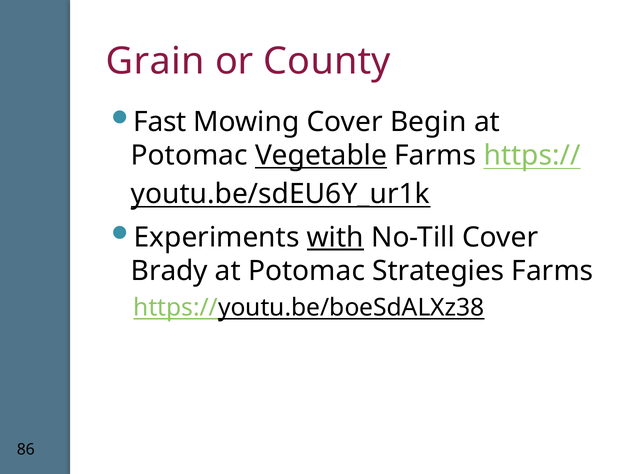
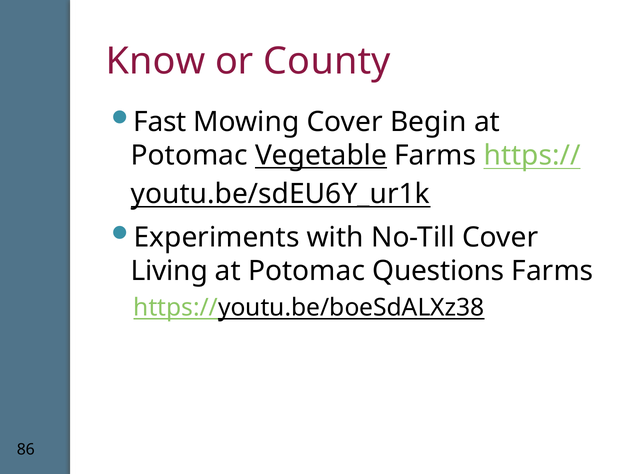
Grain: Grain -> Know
with underline: present -> none
Brady: Brady -> Living
Strategies: Strategies -> Questions
